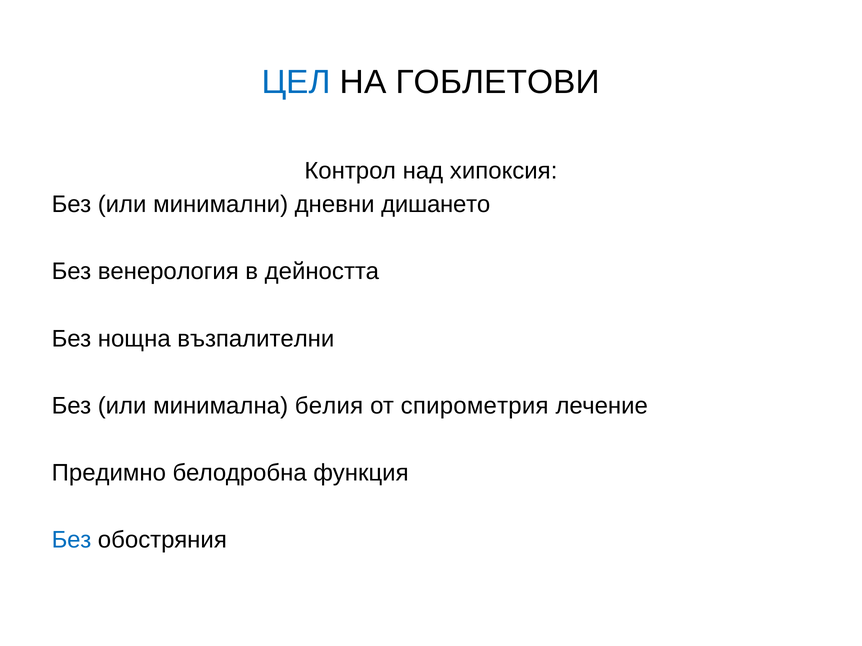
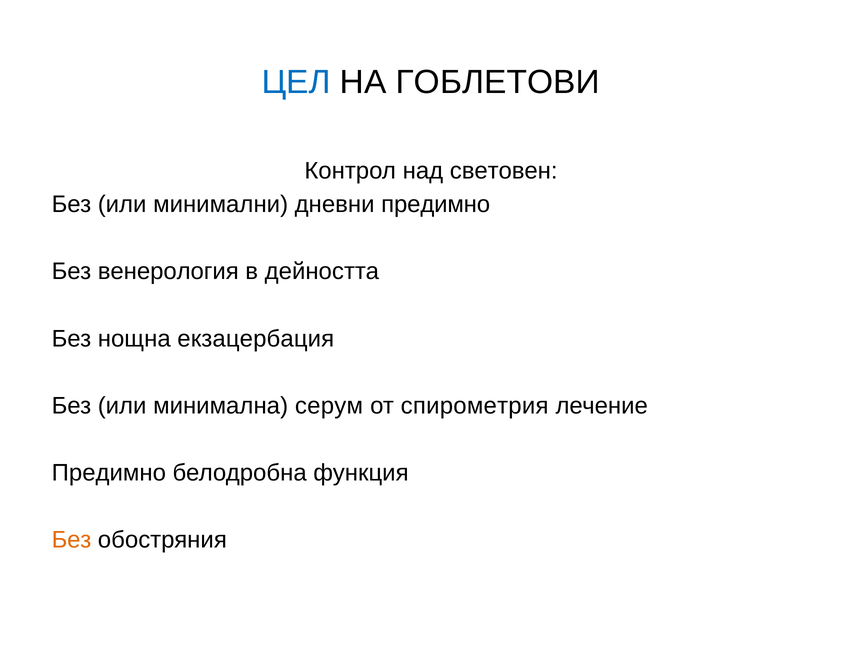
хипоксия: хипоксия -> световен
дневни дишането: дишането -> предимно
възпалителни: възпалителни -> екзацербация
белия: белия -> серум
Без at (72, 540) colour: blue -> orange
